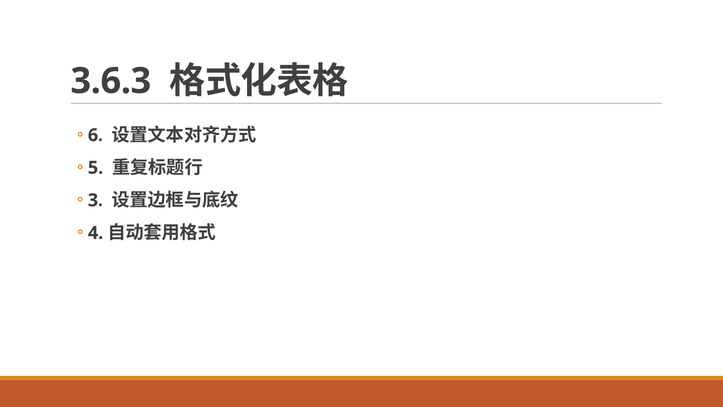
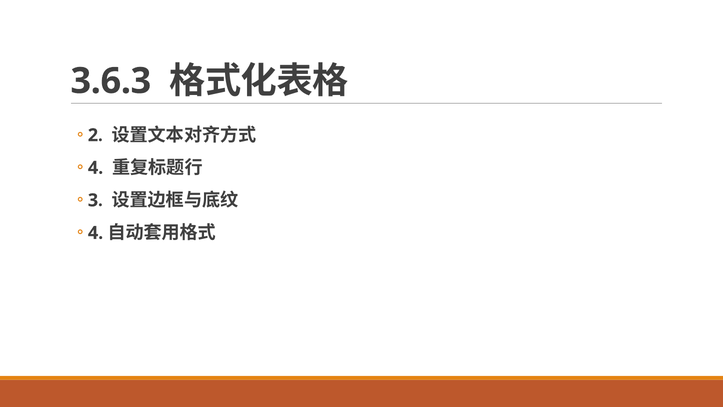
6: 6 -> 2
5 at (96, 168): 5 -> 4
